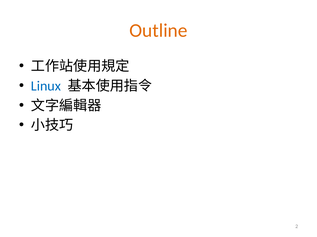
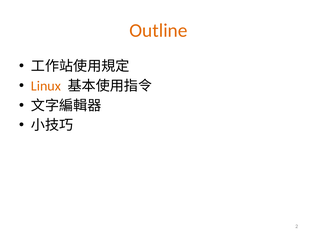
Linux colour: blue -> orange
